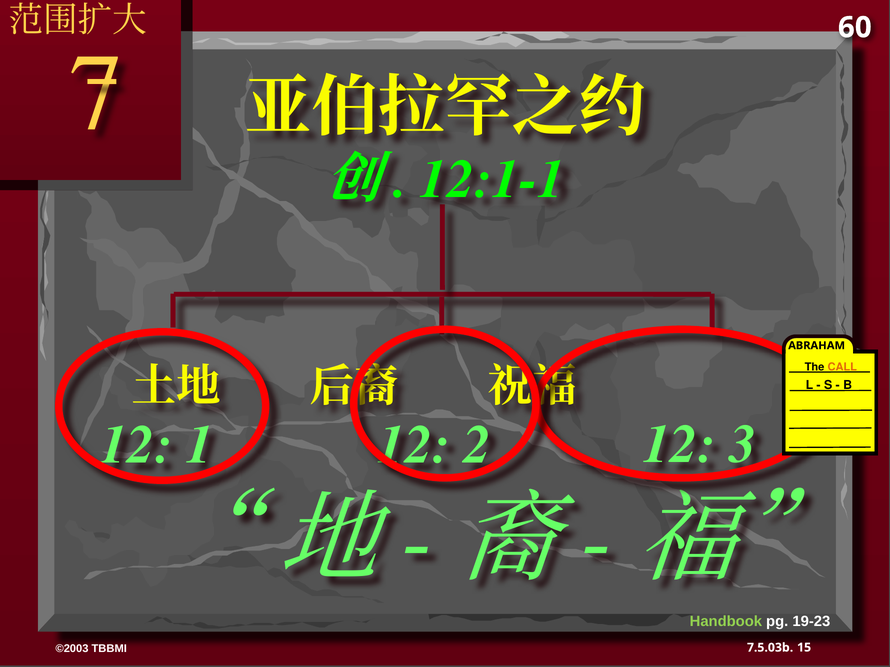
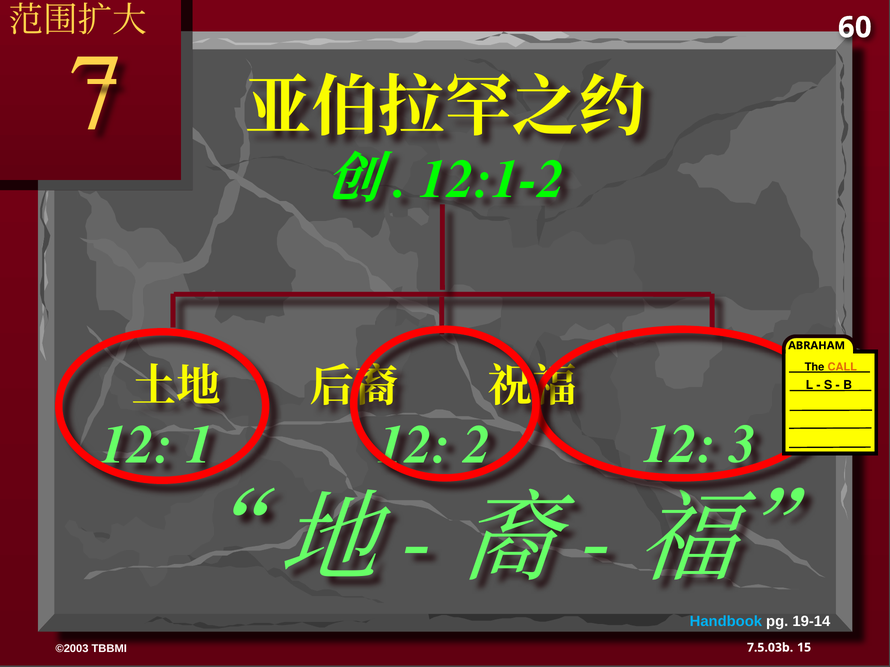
12:1-1: 12:1-1 -> 12:1-2
Handbook colour: light green -> light blue
19-23: 19-23 -> 19-14
